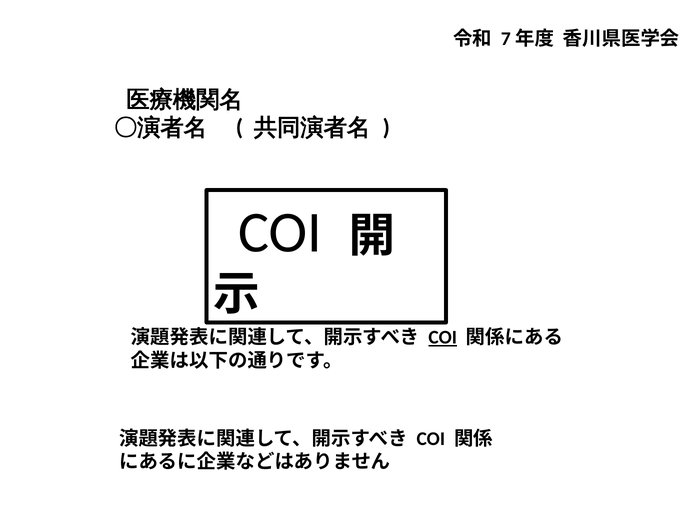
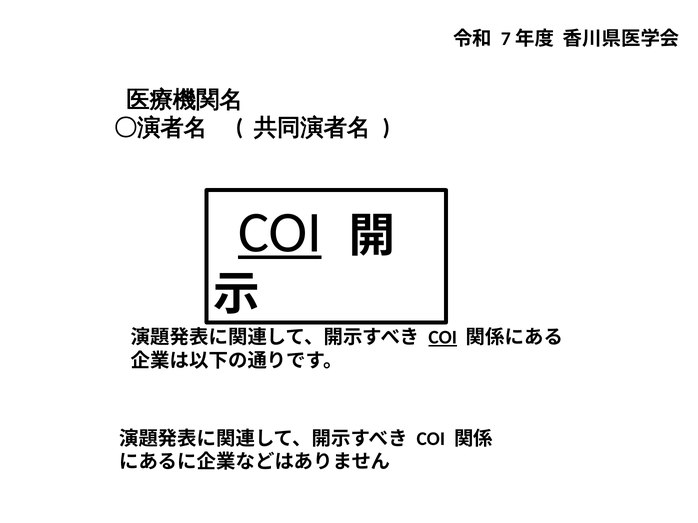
COI at (280, 233) underline: none -> present
